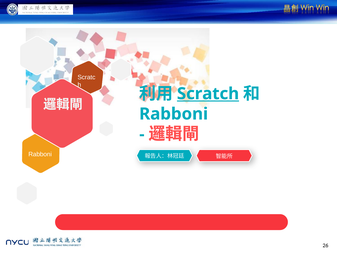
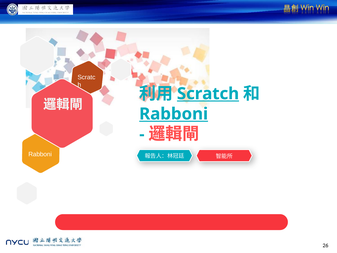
Rabboni at (174, 114) underline: none -> present
